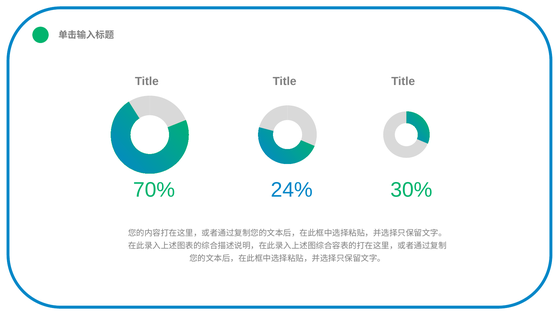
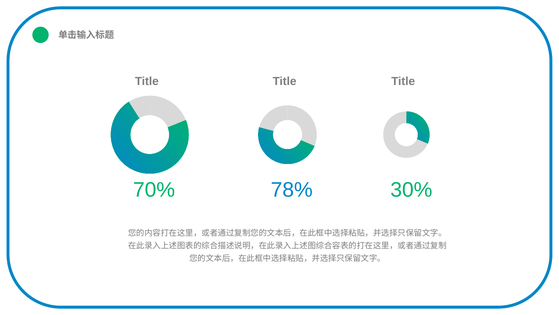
24%: 24% -> 78%
